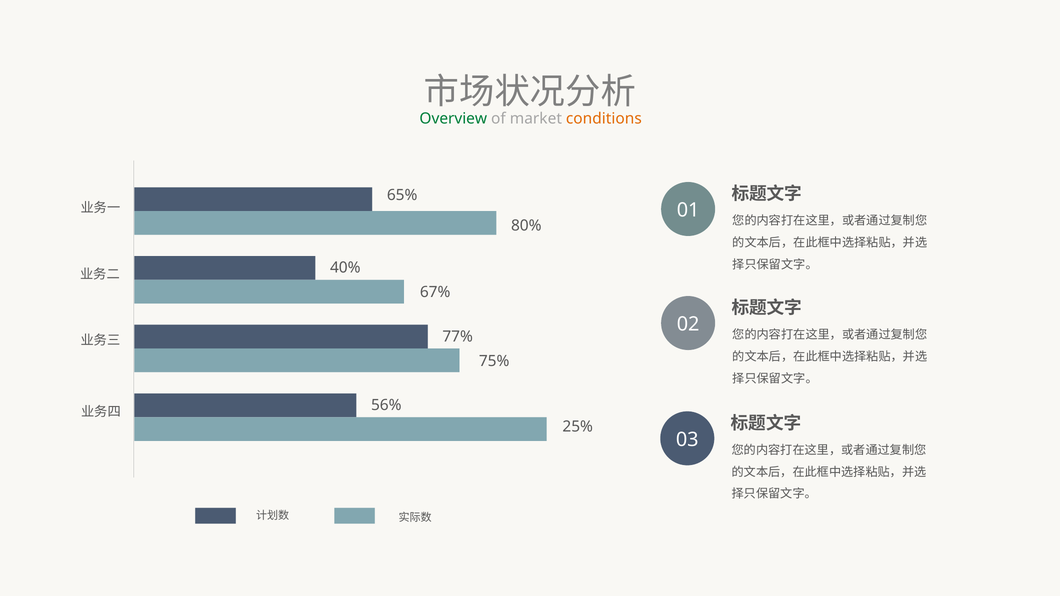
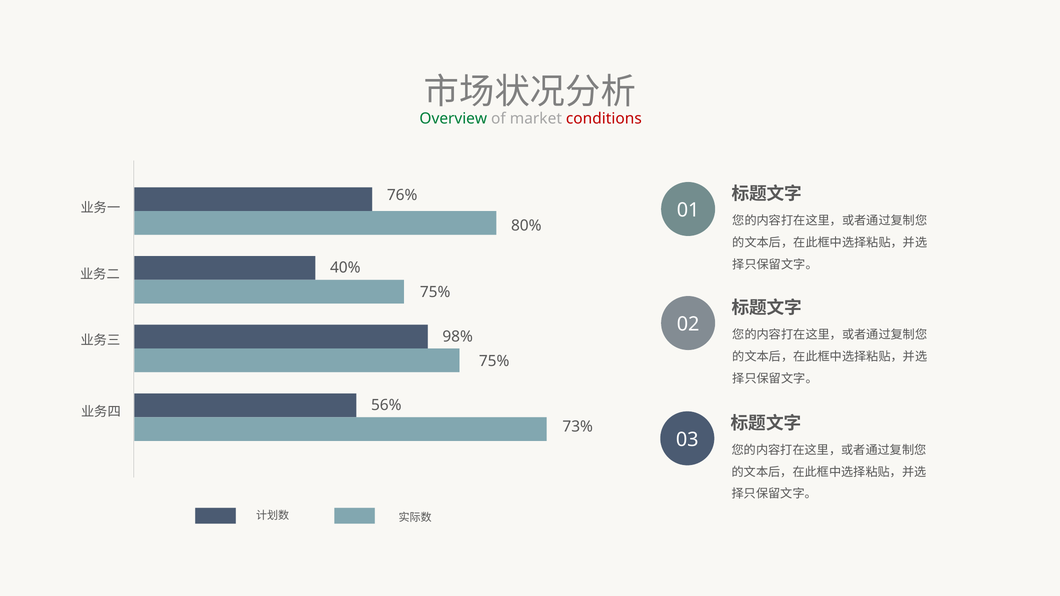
conditions colour: orange -> red
65%: 65% -> 76%
67% at (435, 292): 67% -> 75%
77%: 77% -> 98%
25%: 25% -> 73%
